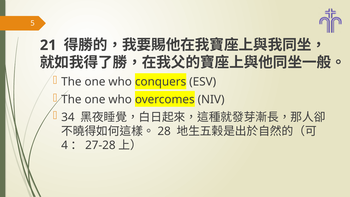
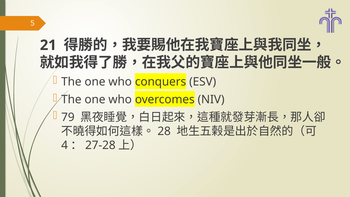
34: 34 -> 79
